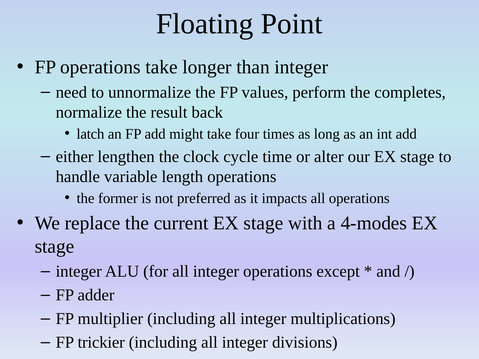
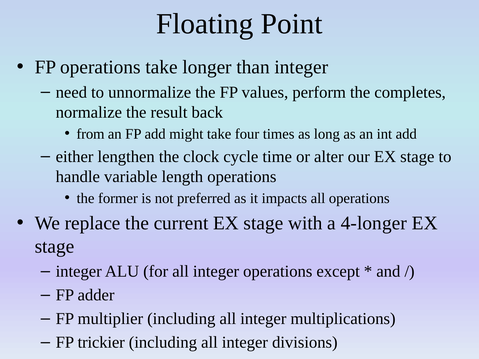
latch: latch -> from
4-modes: 4-modes -> 4-longer
